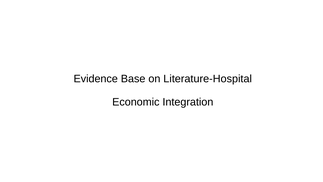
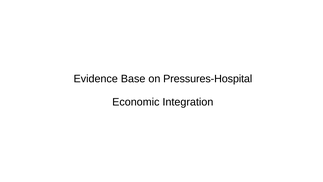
Literature-Hospital: Literature-Hospital -> Pressures-Hospital
